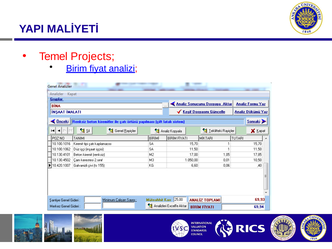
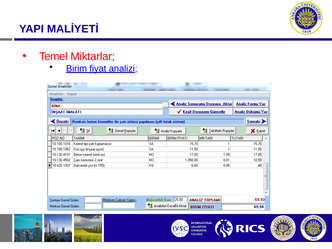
Projects: Projects -> Miktarlar
